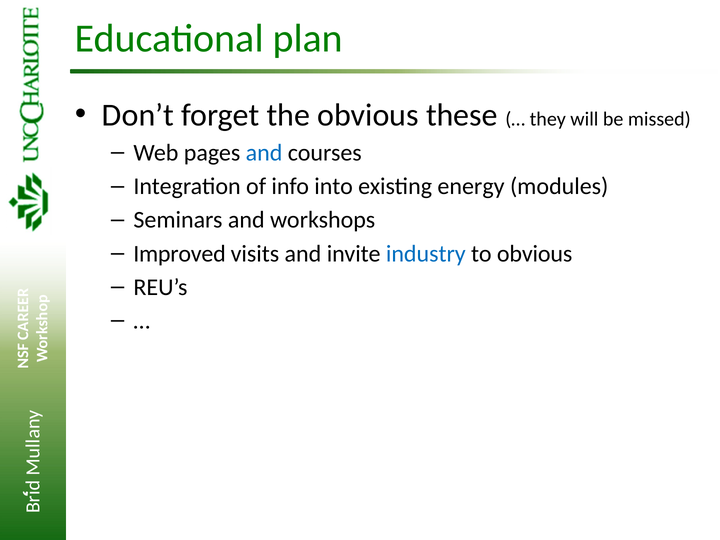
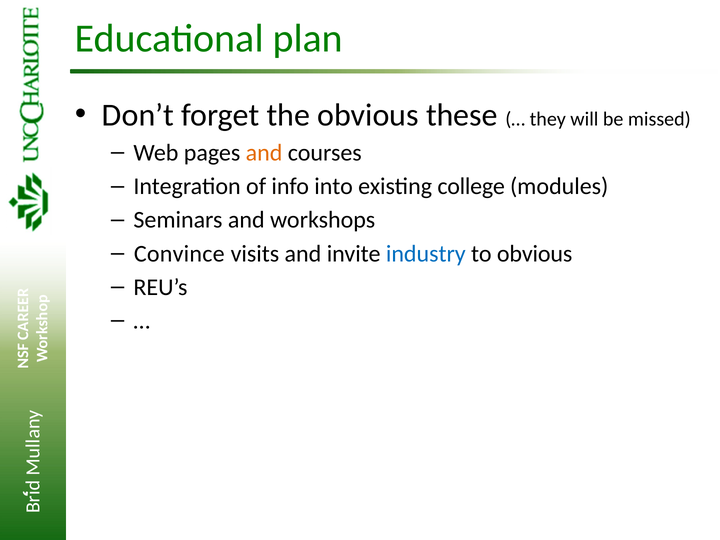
and at (264, 153) colour: blue -> orange
energy: energy -> college
Improved: Improved -> Convince
